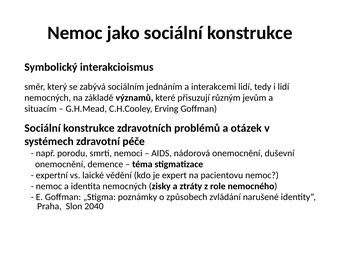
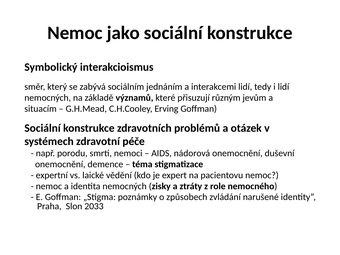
2040: 2040 -> 2033
